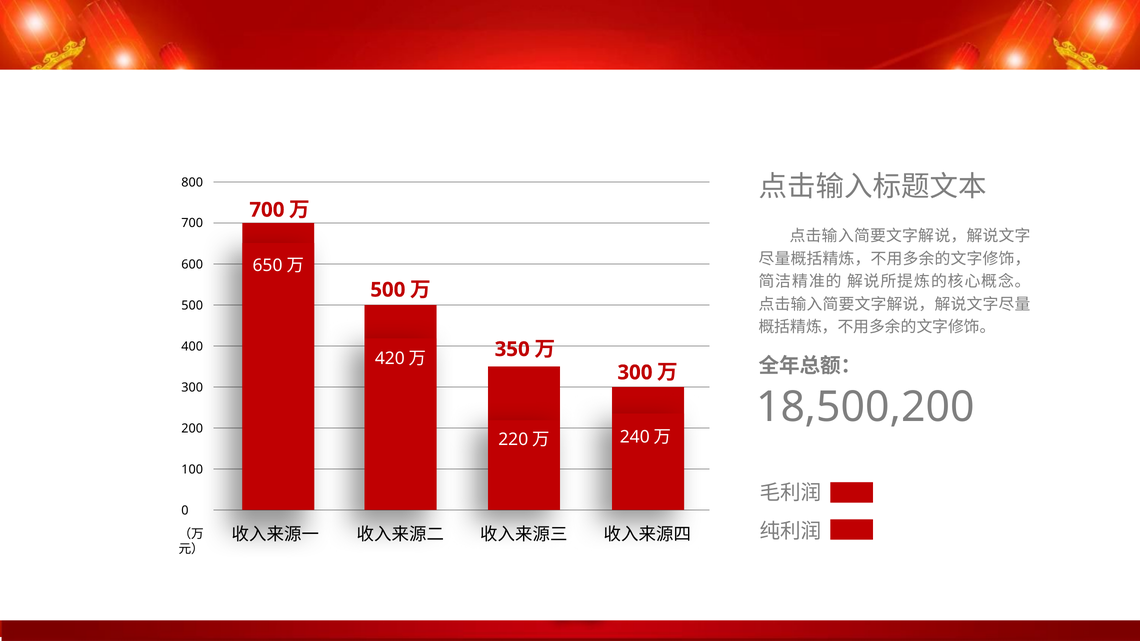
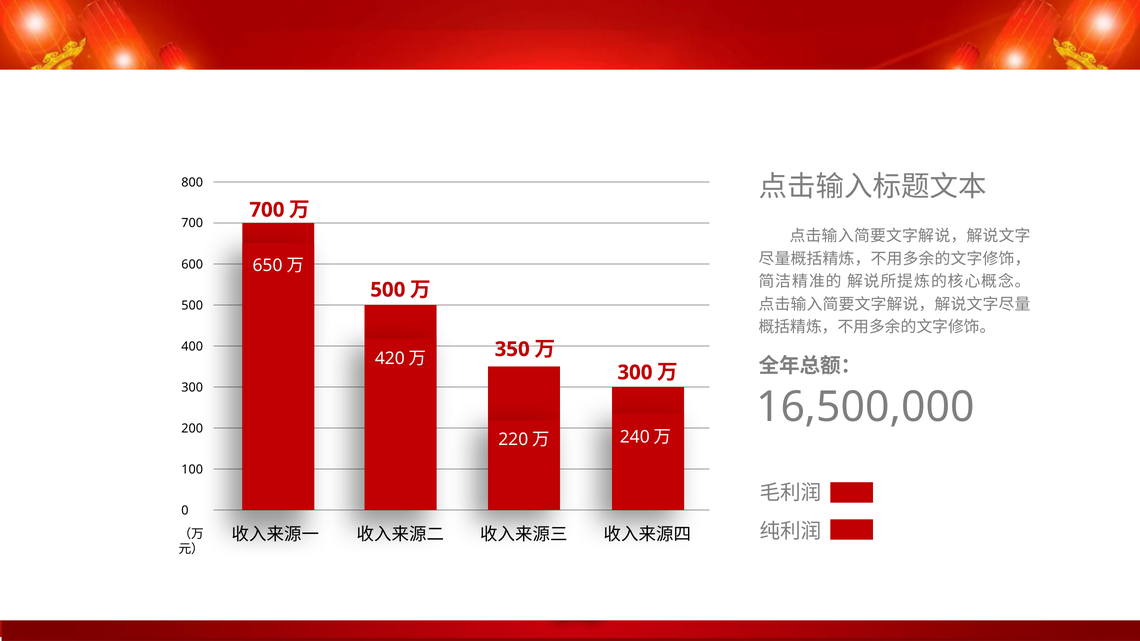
18,500,200: 18,500,200 -> 16,500,000
